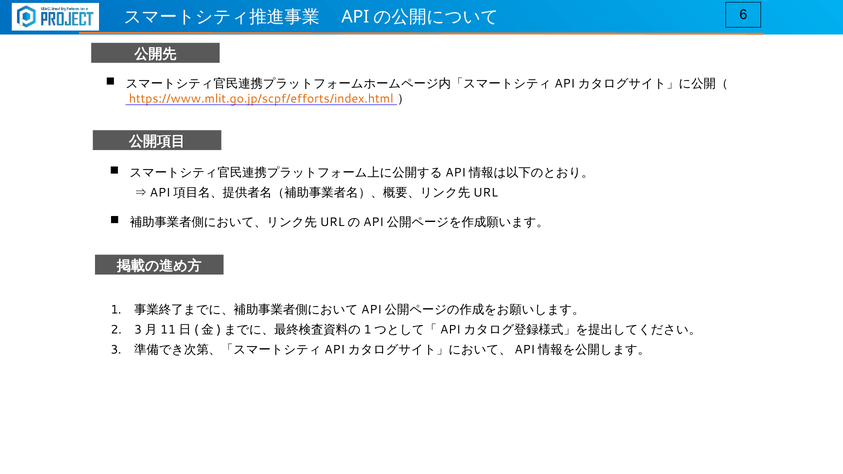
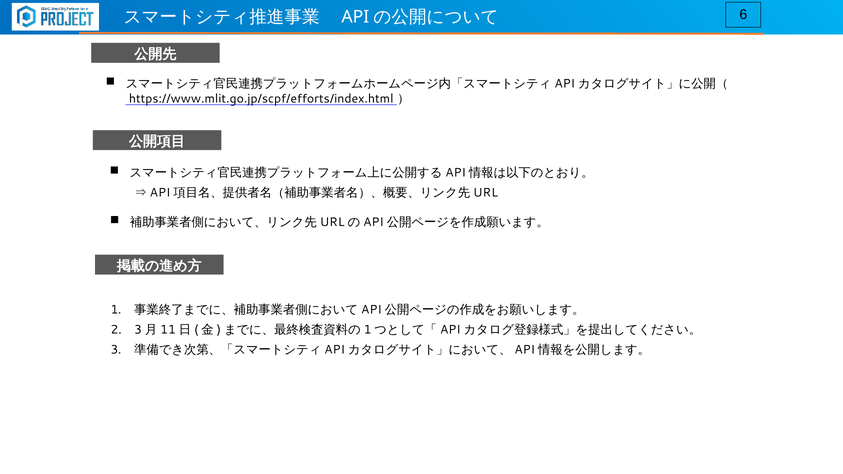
https://www.mlit.go.jp/scpf/efforts/index.html colour: orange -> black
